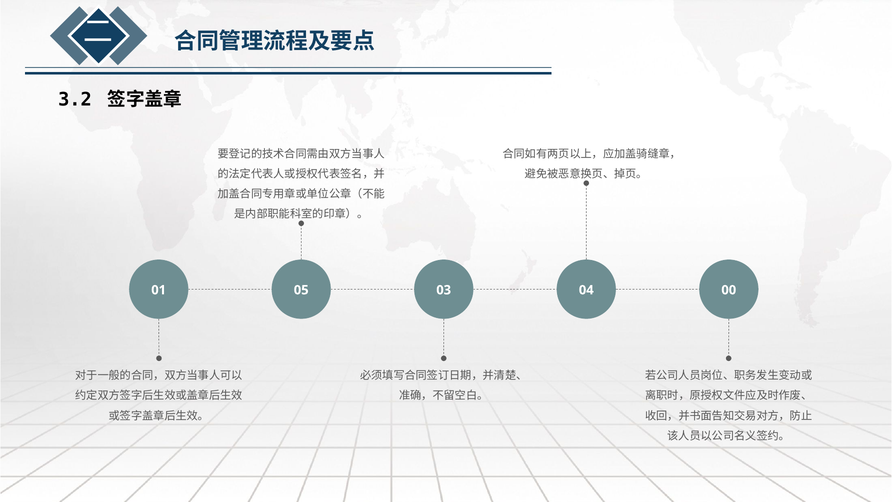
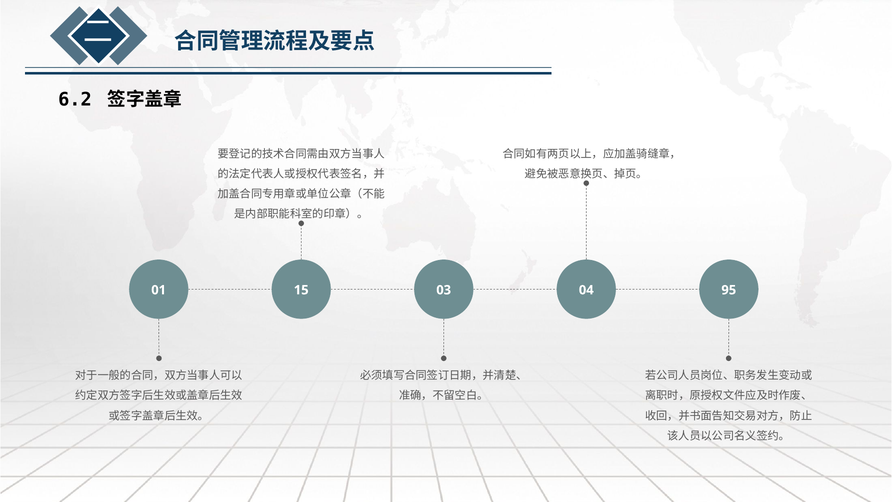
3.2: 3.2 -> 6.2
05: 05 -> 15
00: 00 -> 95
